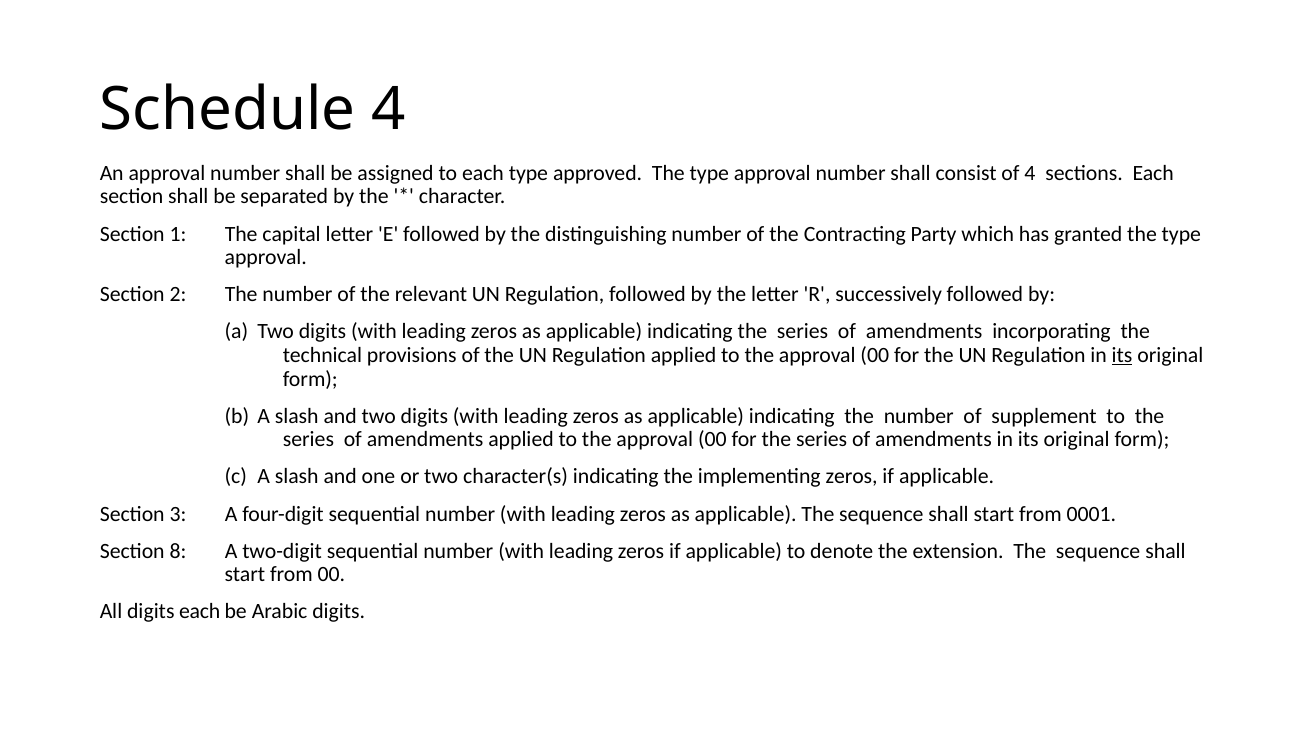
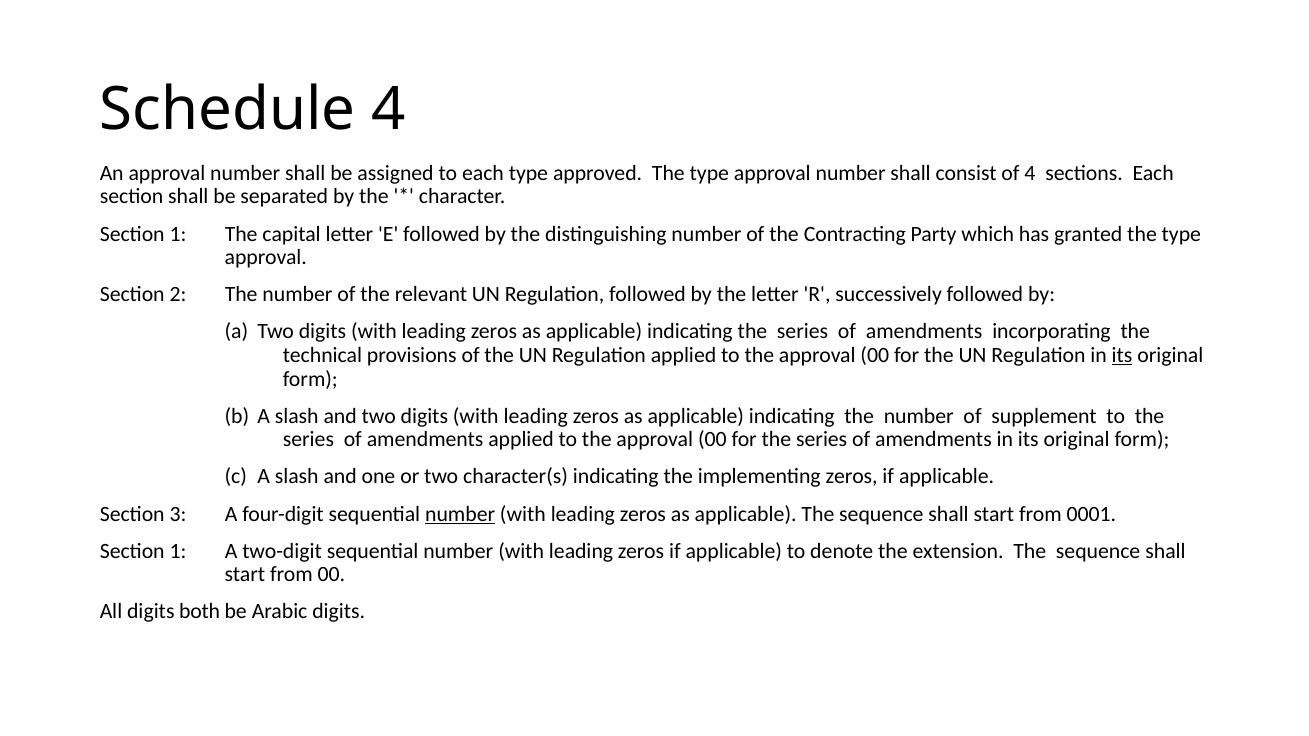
number at (460, 514) underline: none -> present
8 at (178, 551): 8 -> 1
digits each: each -> both
